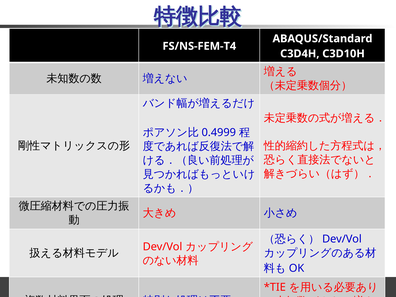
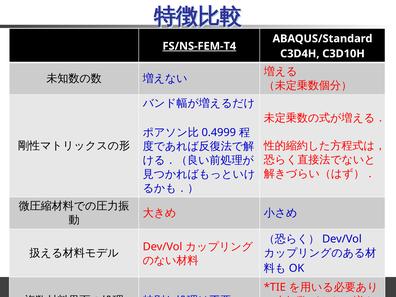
FS/NS-FEM-T4 underline: none -> present
